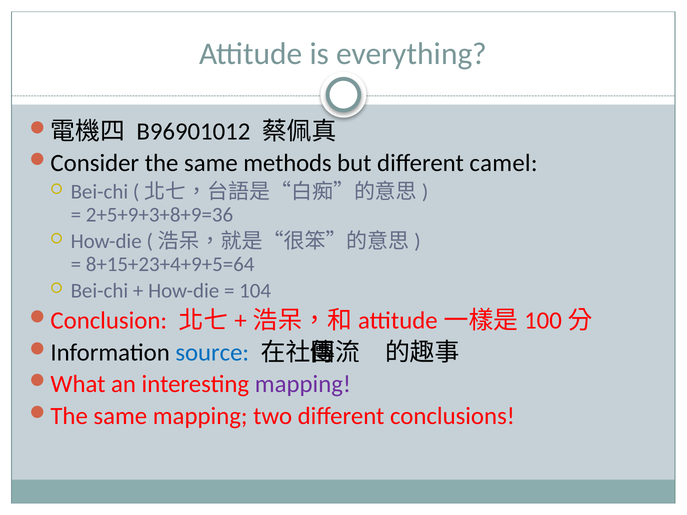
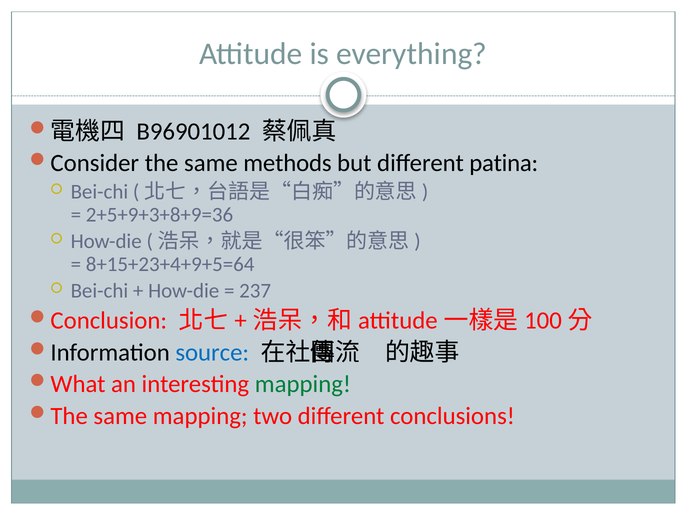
camel: camel -> patina
104: 104 -> 237
mapping at (303, 384) colour: purple -> green
